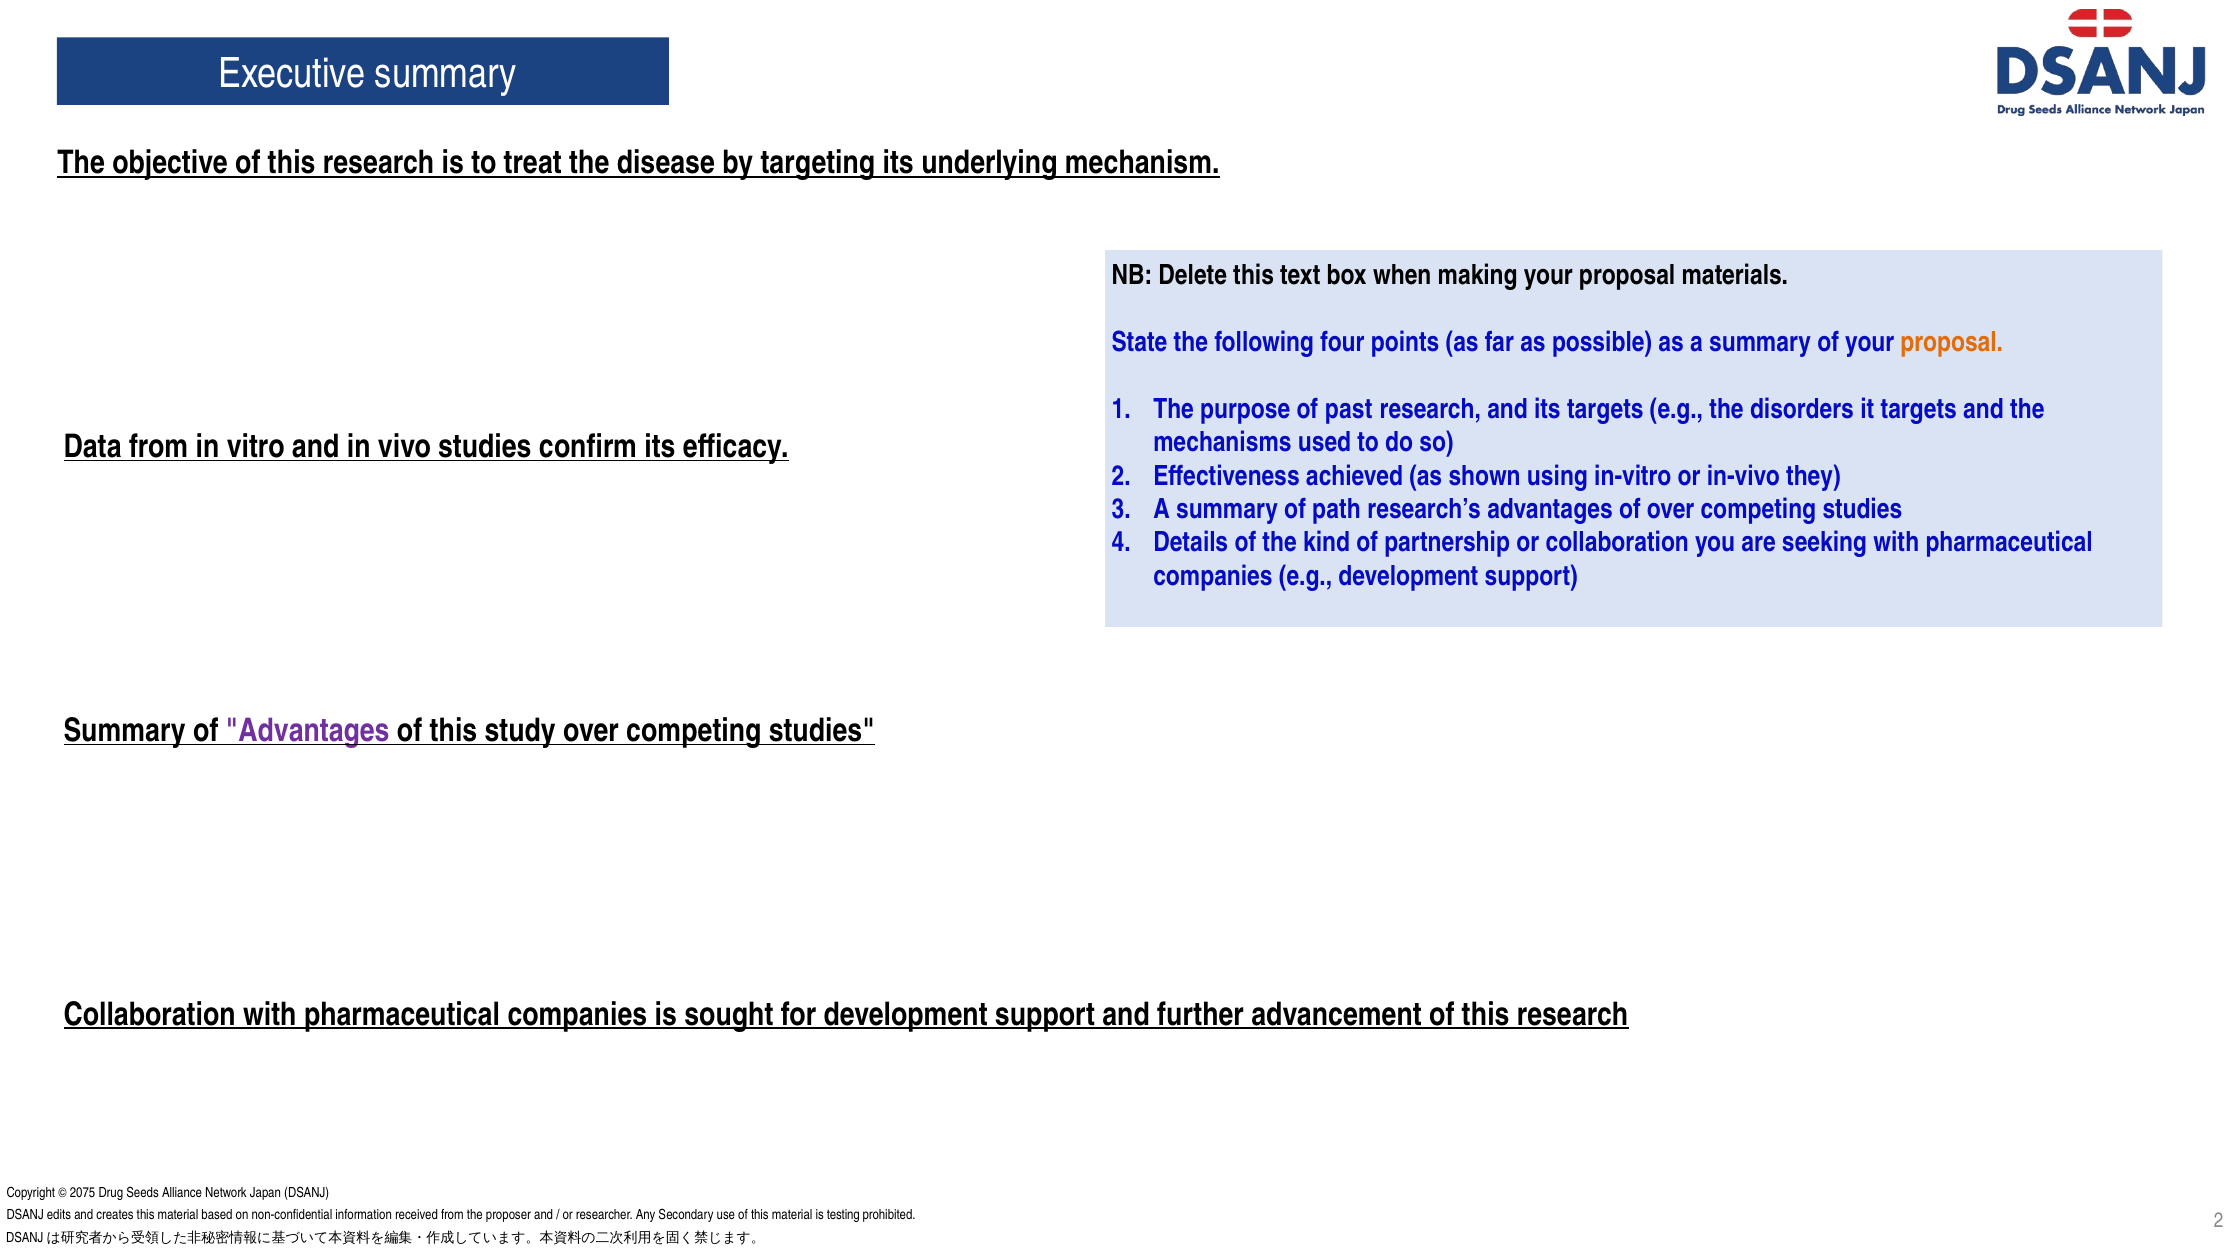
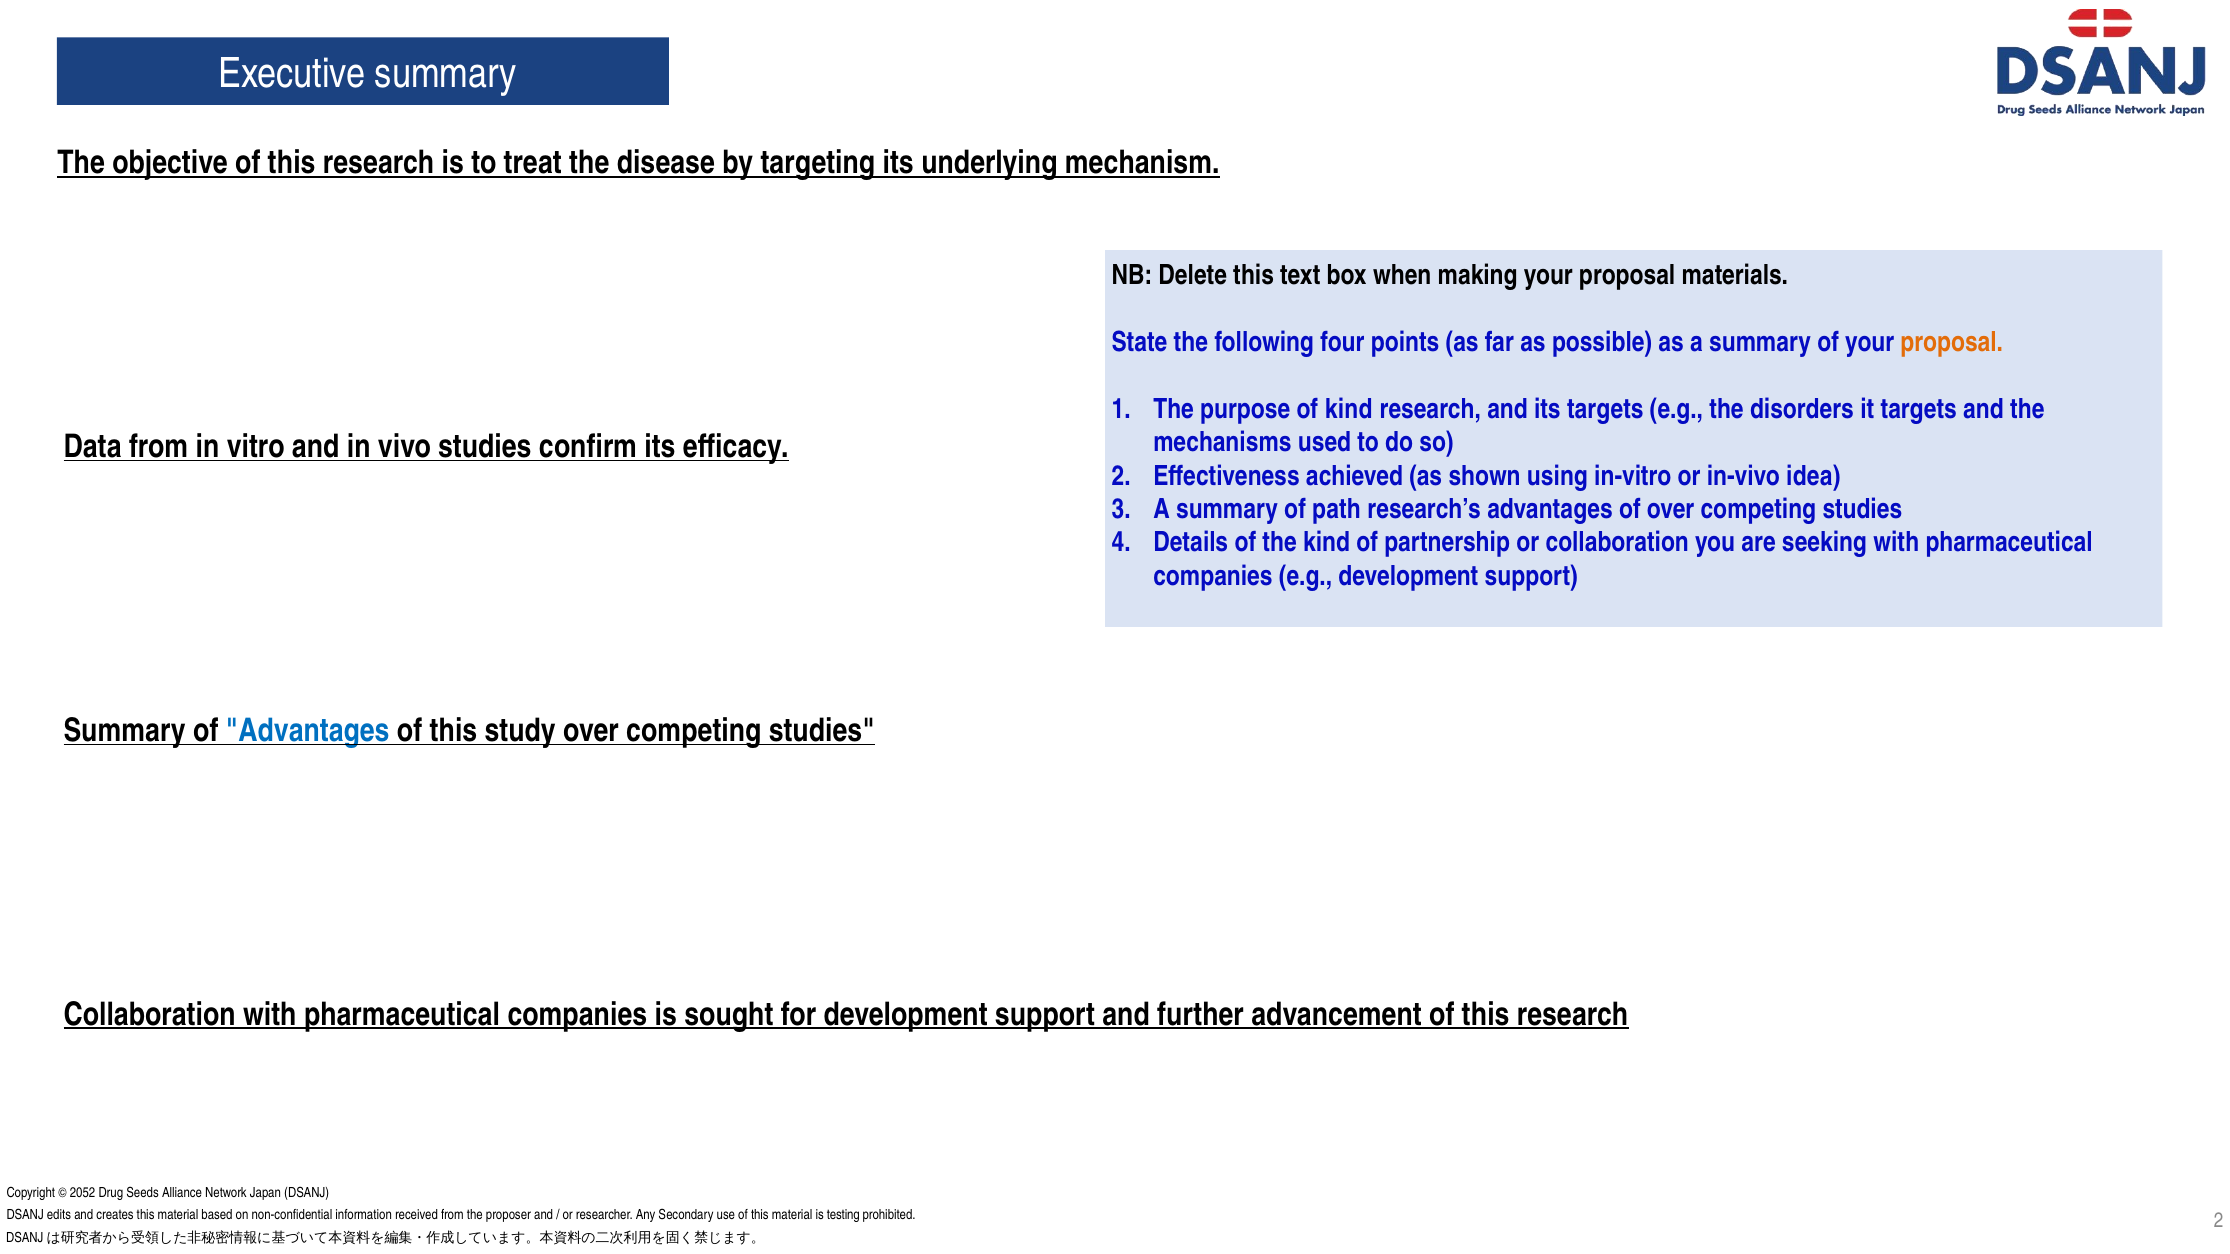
of past: past -> kind
they: they -> idea
Advantages at (308, 731) colour: purple -> blue
2075: 2075 -> 2052
